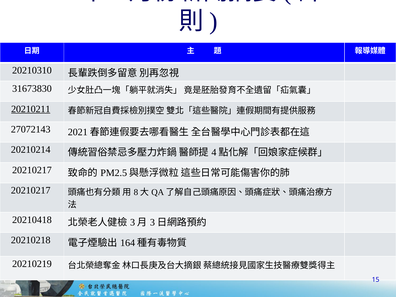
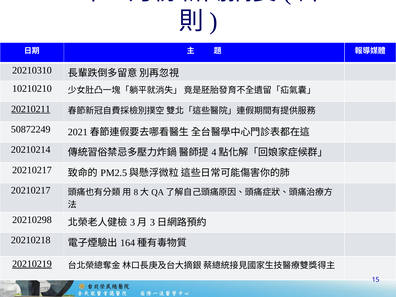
31673830: 31673830 -> 10210210
27072143: 27072143 -> 50872249
20210418: 20210418 -> 20210298
20210219 underline: none -> present
